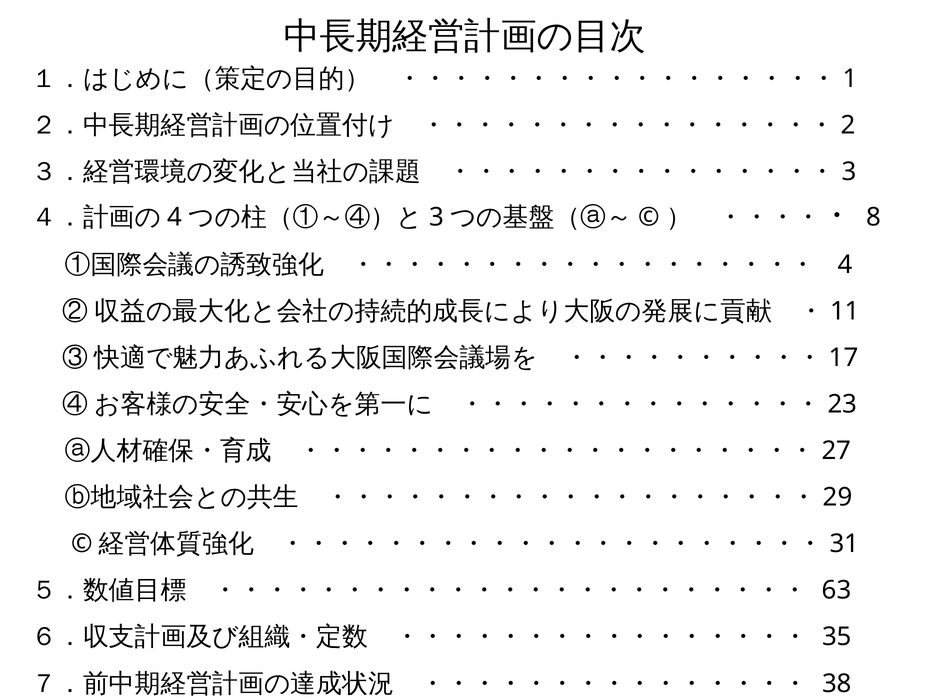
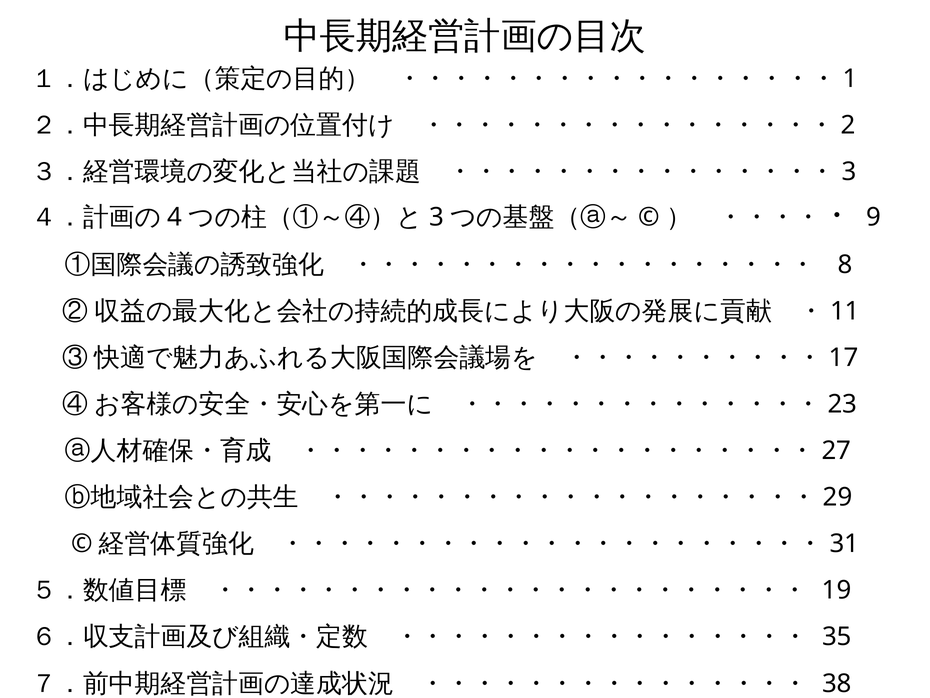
8: 8 -> 9
4: 4 -> 8
63: 63 -> 19
